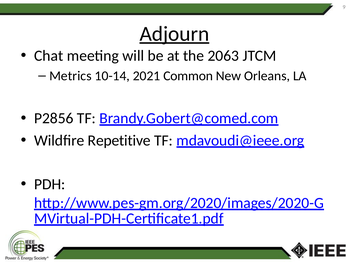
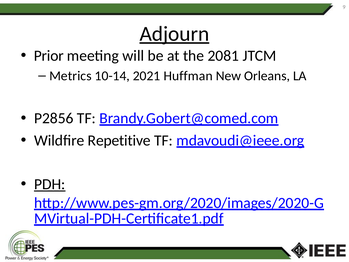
Chat: Chat -> Prior
2063: 2063 -> 2081
Common: Common -> Huffman
PDH underline: none -> present
